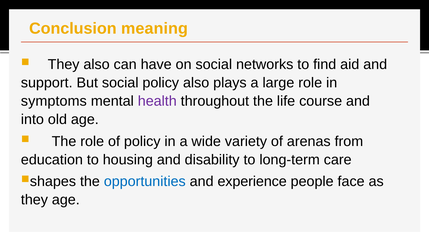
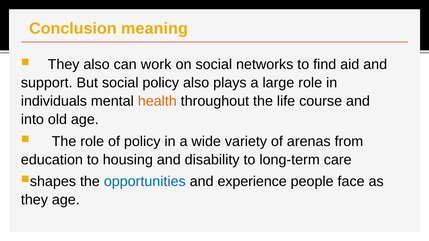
have: have -> work
symptoms: symptoms -> individuals
health colour: purple -> orange
